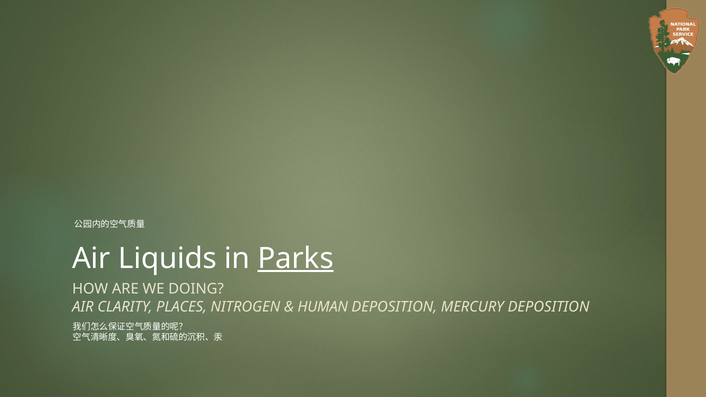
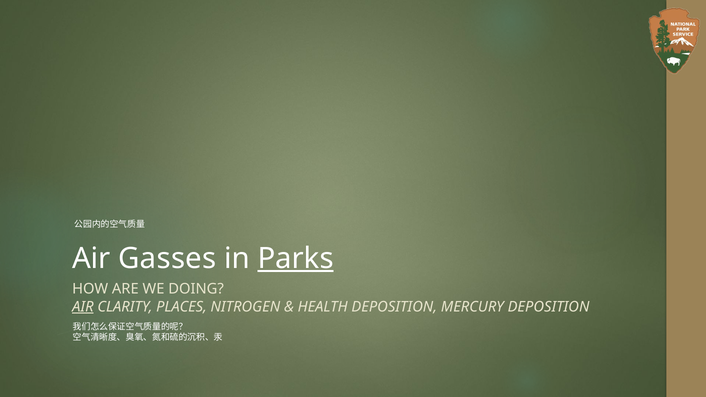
Liquids: Liquids -> Gasses
AIR at (83, 307) underline: none -> present
HUMAN: HUMAN -> HEALTH
